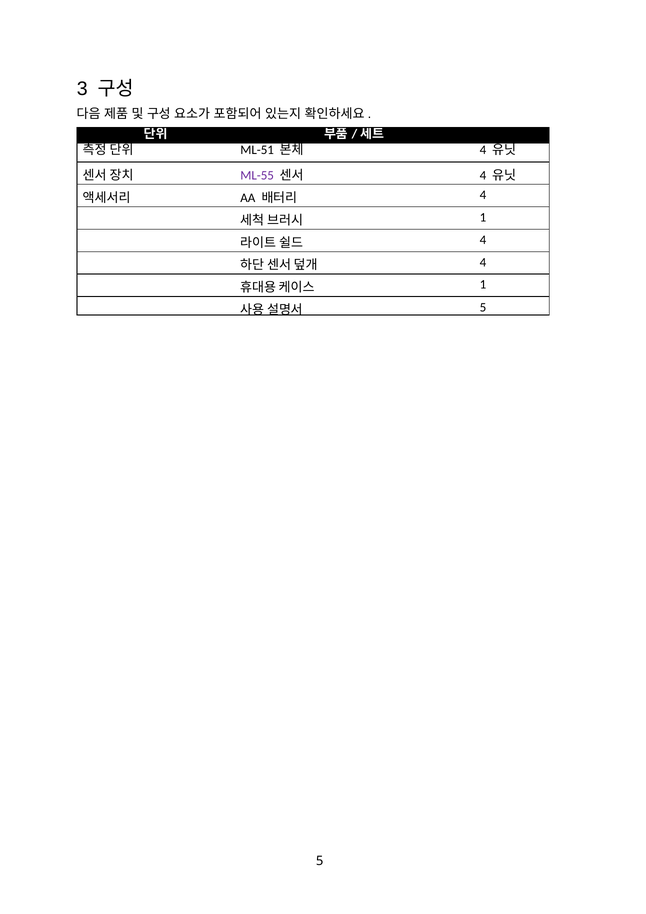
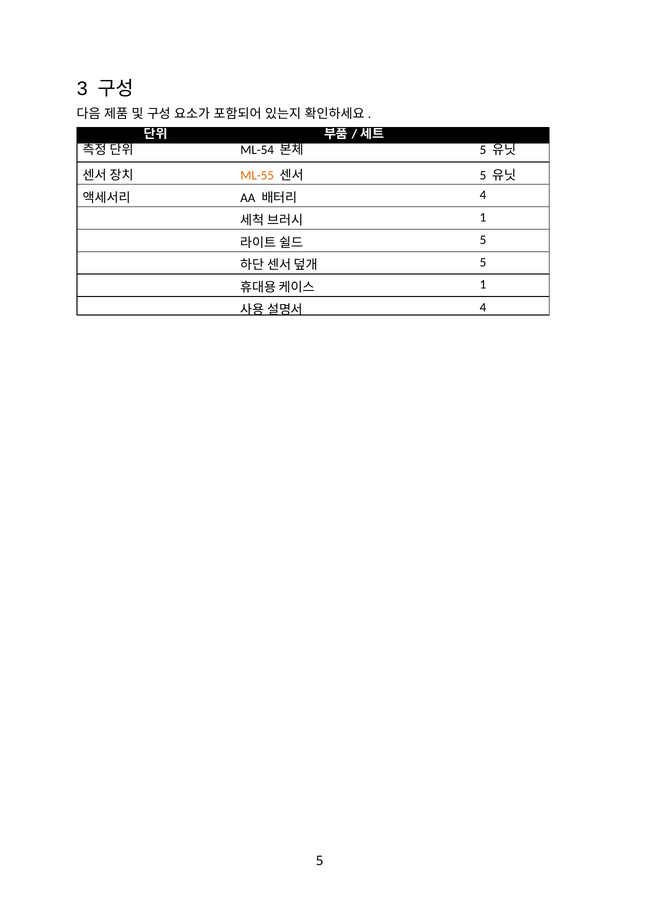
ML-51: ML-51 -> ML-54
4 at (483, 150): 4 -> 5
ML-55 colour: purple -> orange
4 at (483, 175): 4 -> 5
4 at (483, 240): 4 -> 5
4 at (483, 262): 4 -> 5
5 at (483, 307): 5 -> 4
